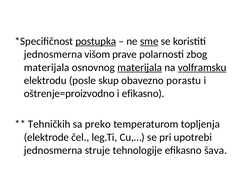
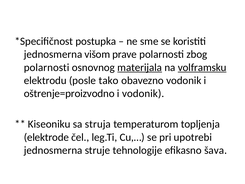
postupka underline: present -> none
sme underline: present -> none
materijala at (47, 67): materijala -> polarnosti
skup: skup -> tako
obavezno porastu: porastu -> vodonik
i efikasno: efikasno -> vodonik
Tehničkih: Tehničkih -> Kiseoniku
preko: preko -> struja
